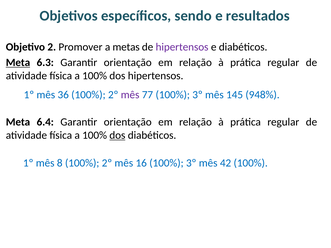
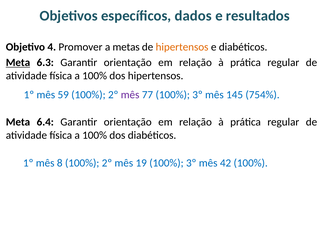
sendo: sendo -> dados
2: 2 -> 4
hipertensos at (182, 47) colour: purple -> orange
36: 36 -> 59
948%: 948% -> 754%
dos at (117, 135) underline: present -> none
16: 16 -> 19
